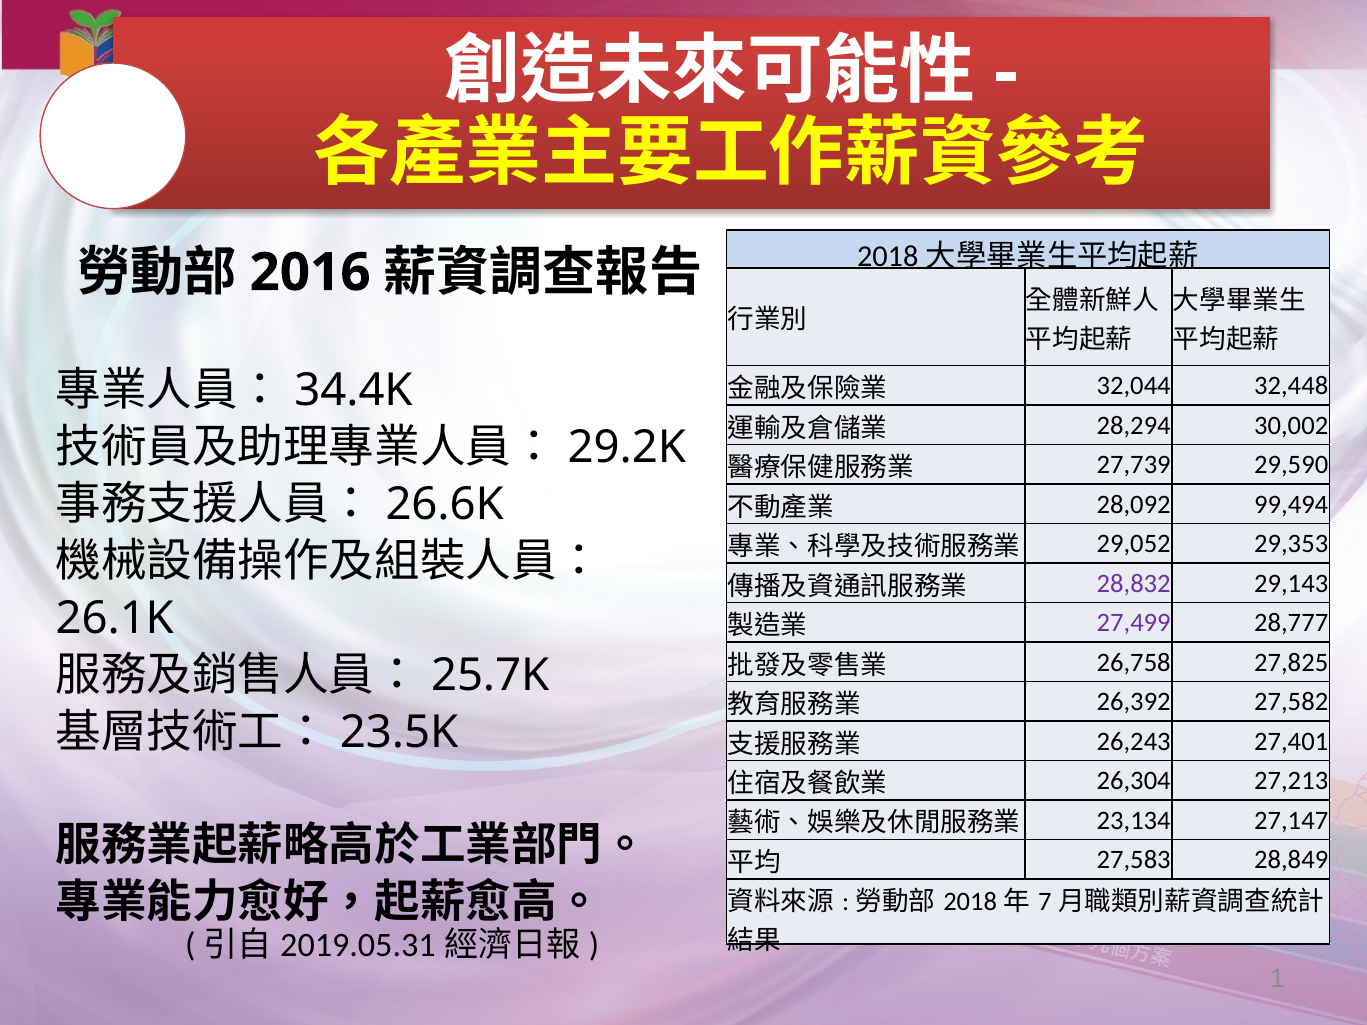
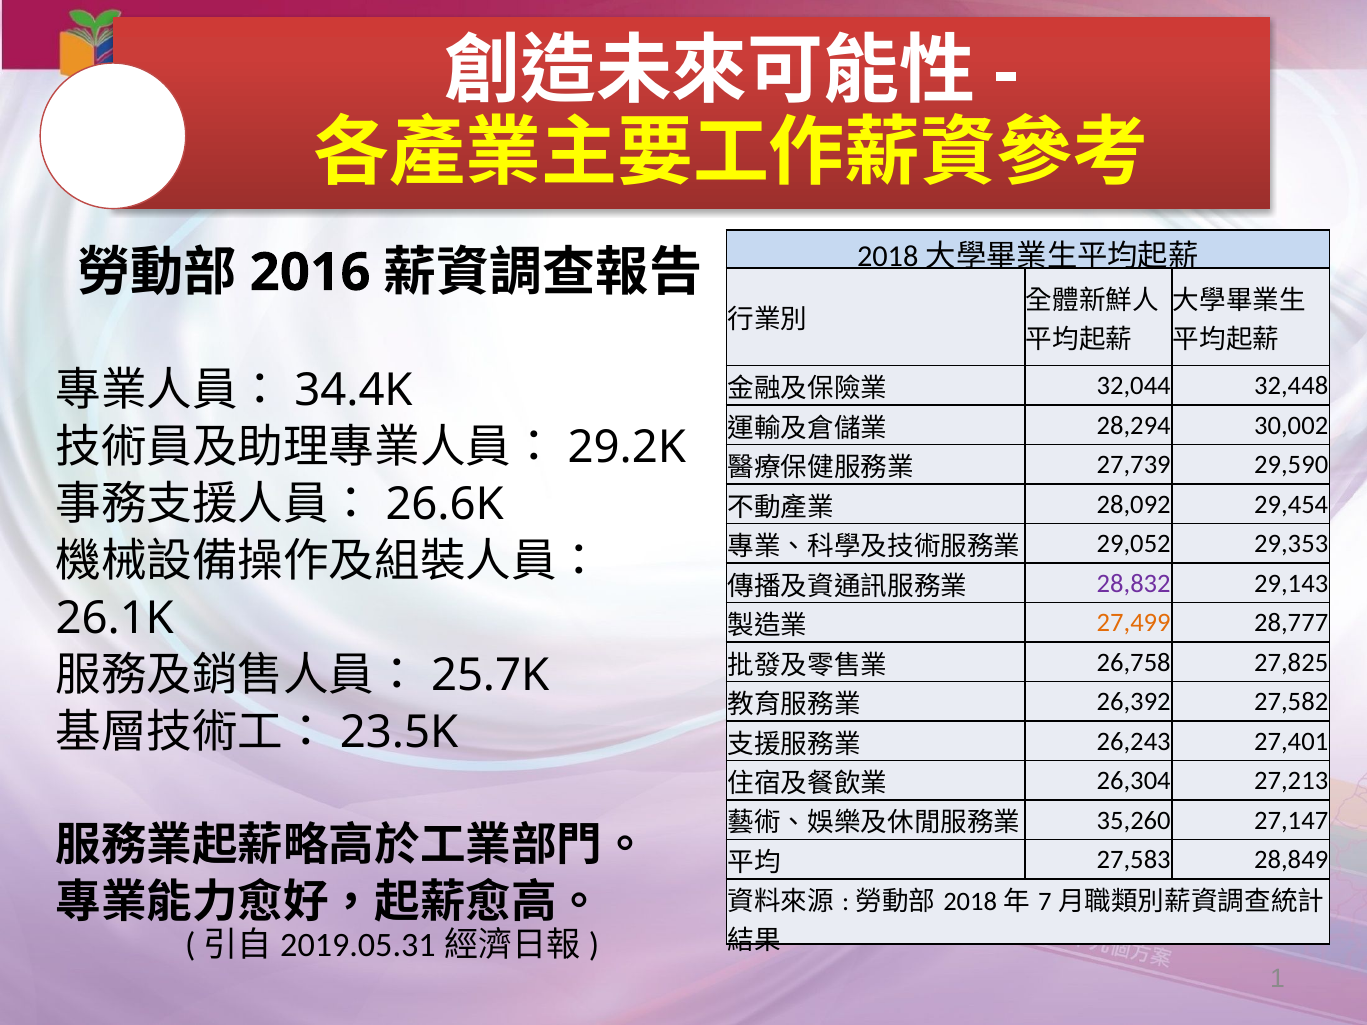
99,494: 99,494 -> 29,454
27,499 colour: purple -> orange
23,134: 23,134 -> 35,260
